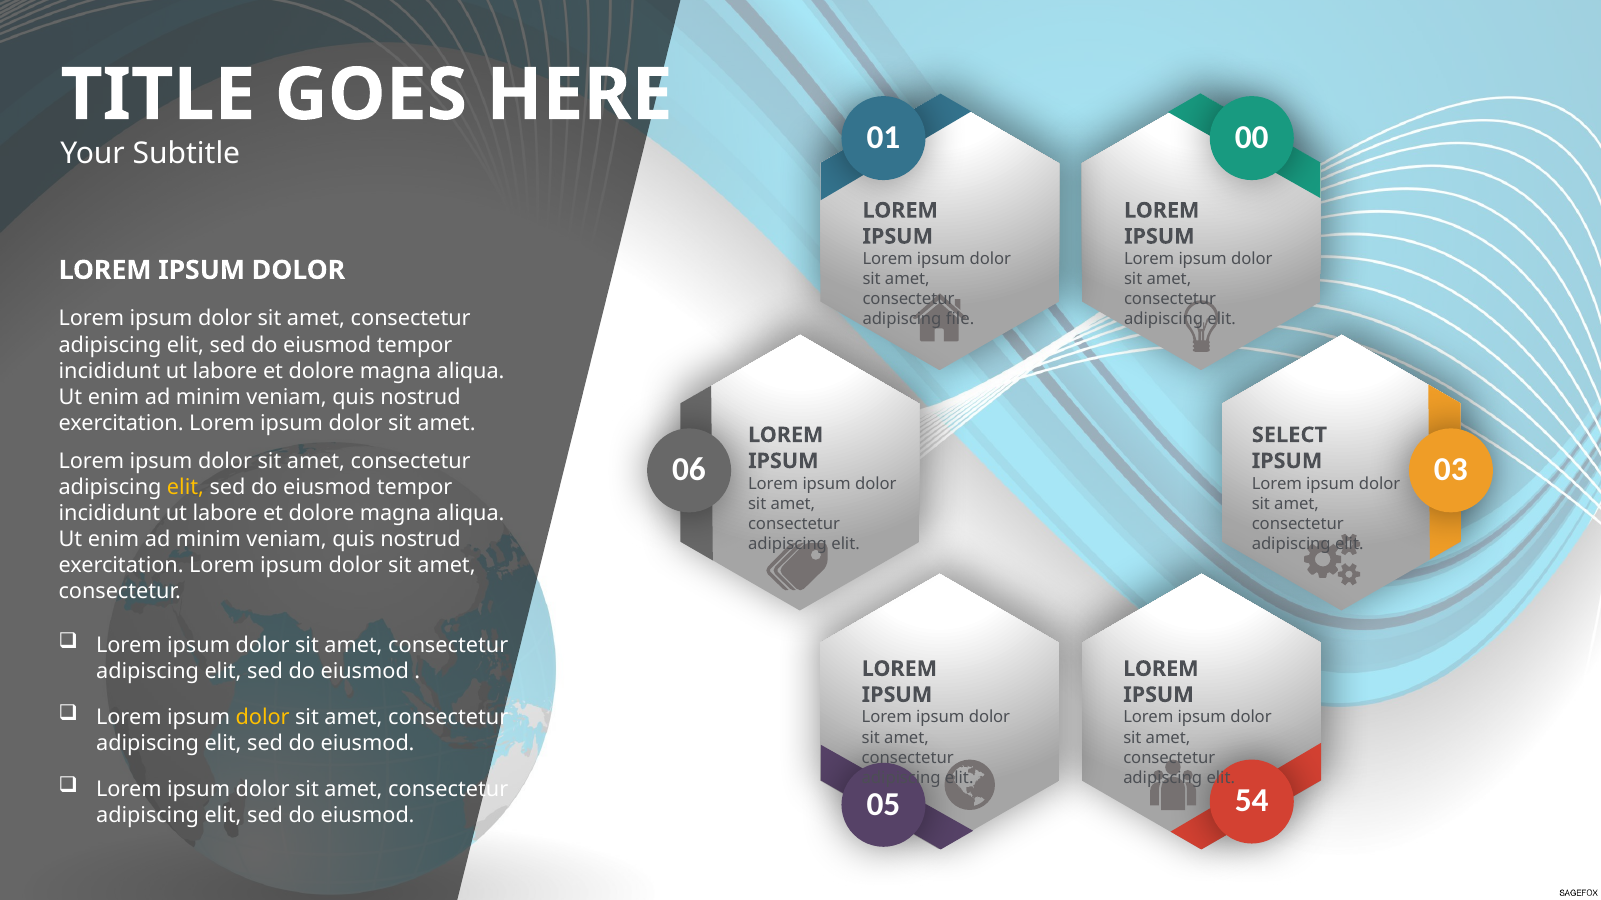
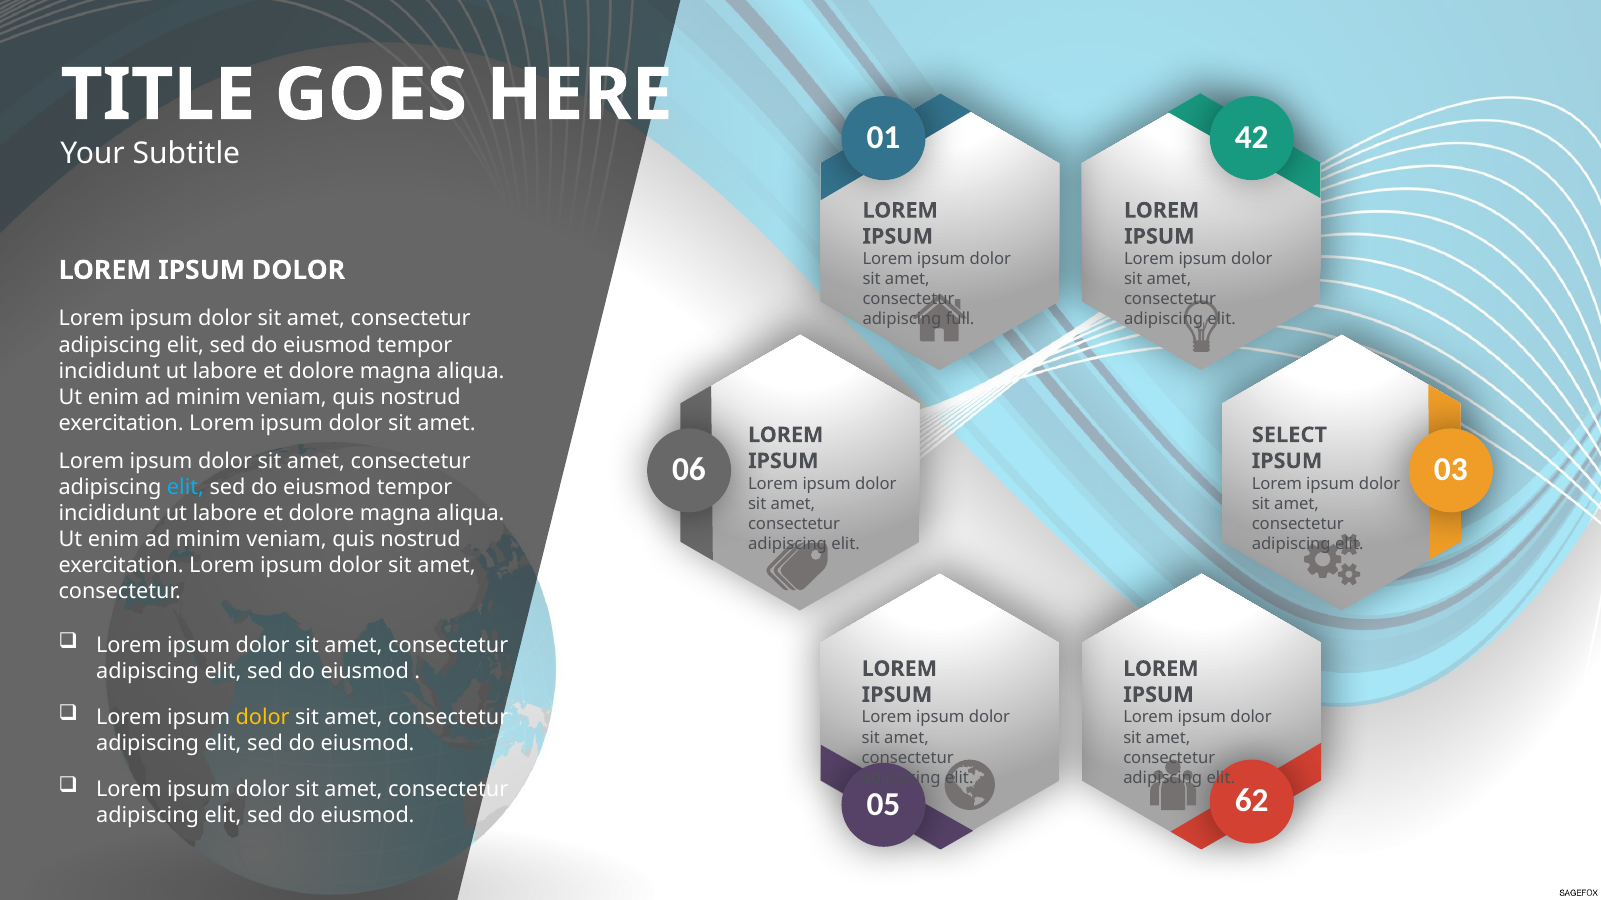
00: 00 -> 42
file: file -> full
elit at (186, 487) colour: yellow -> light blue
54: 54 -> 62
